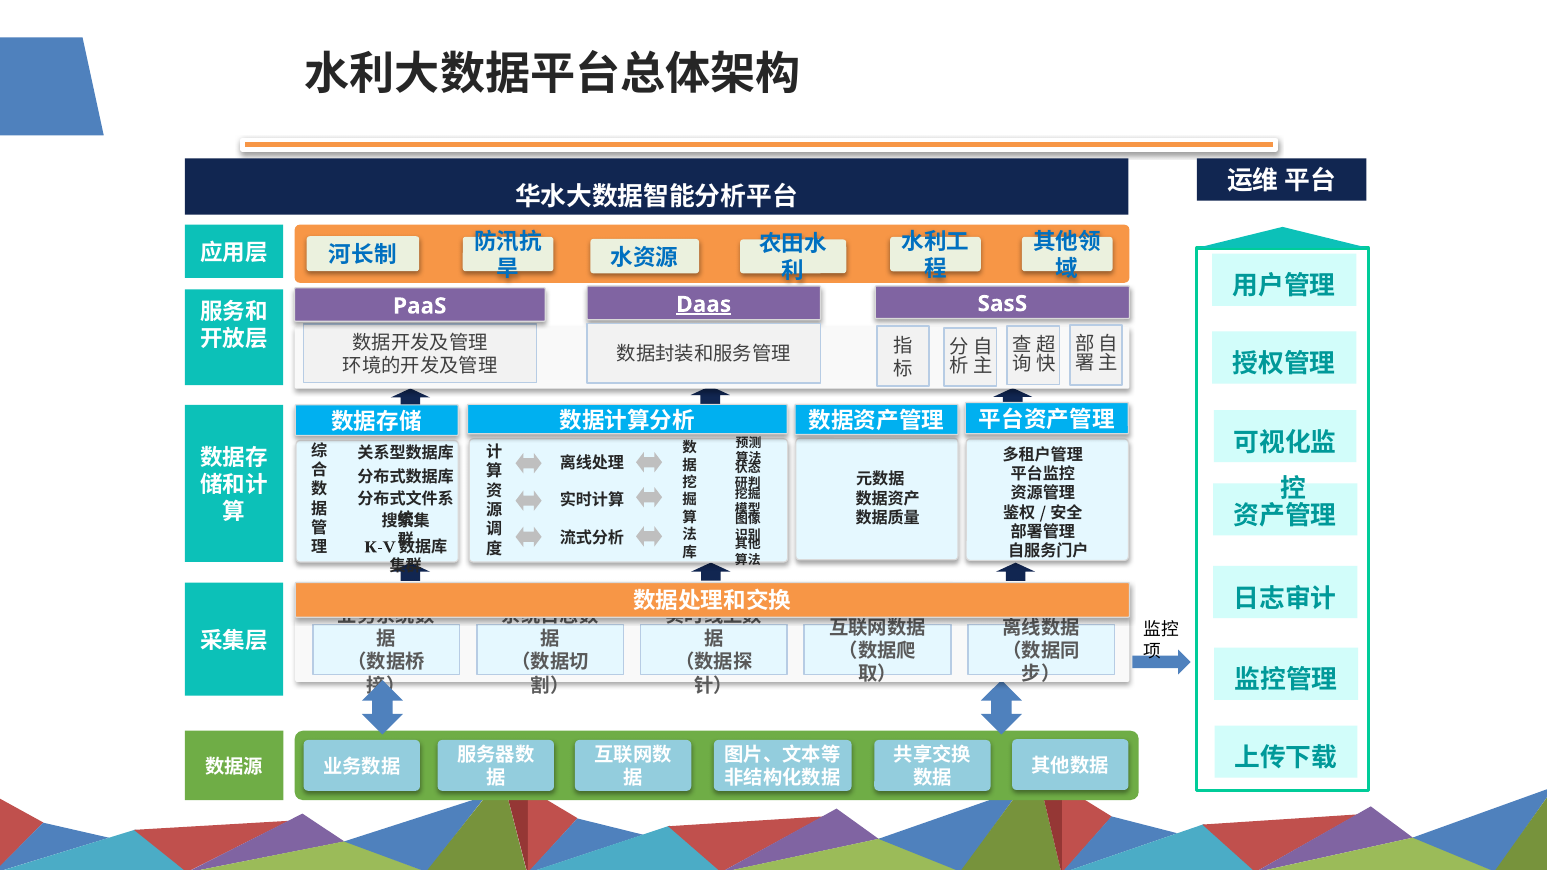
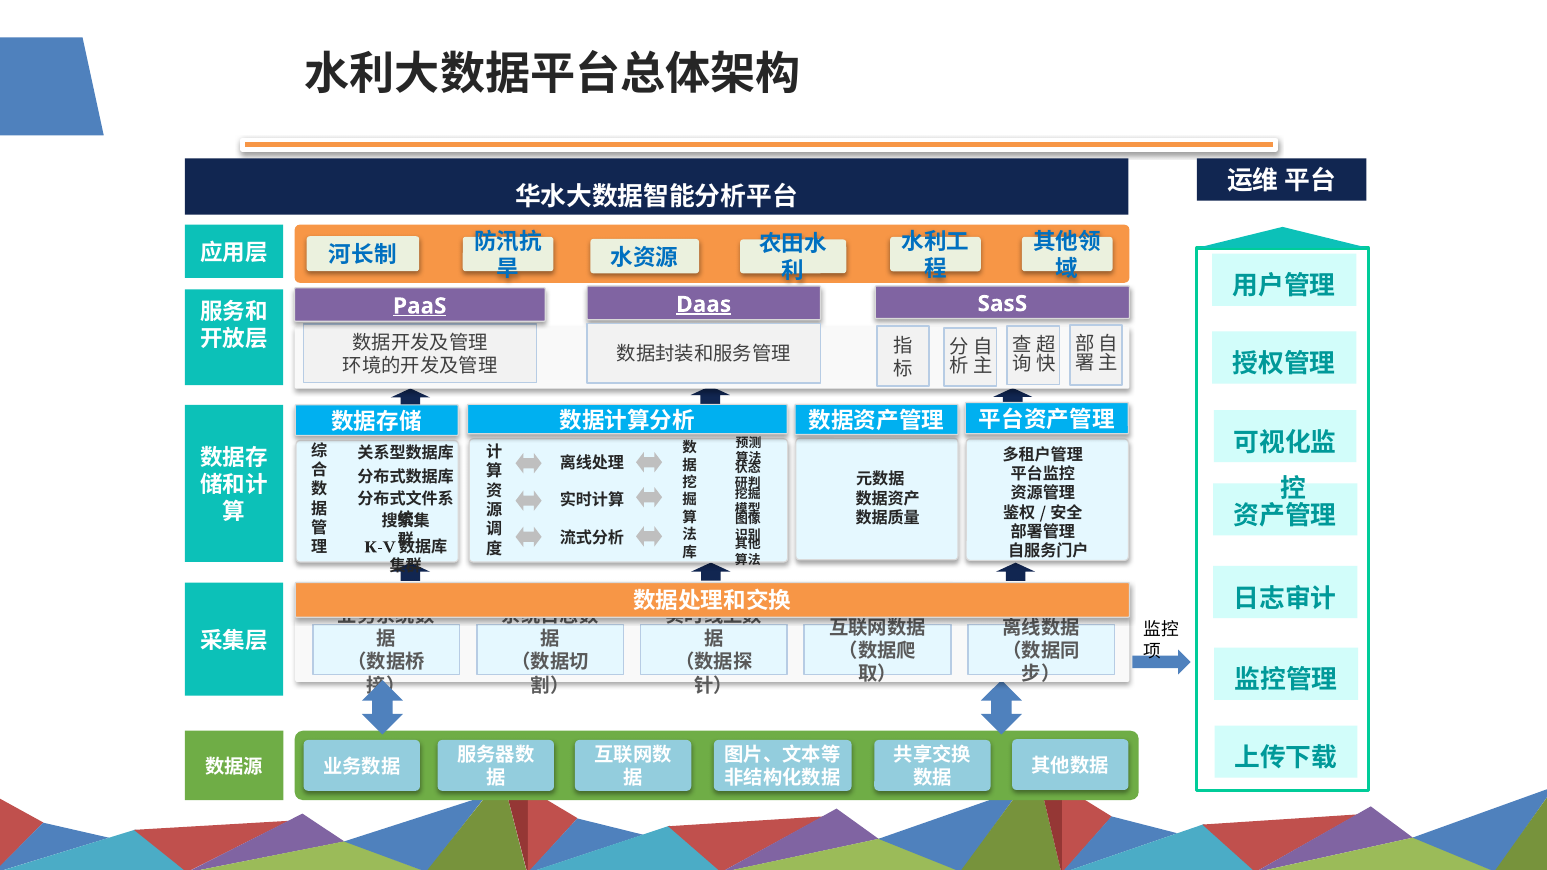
PaaS at (420, 306) underline: none -> present
